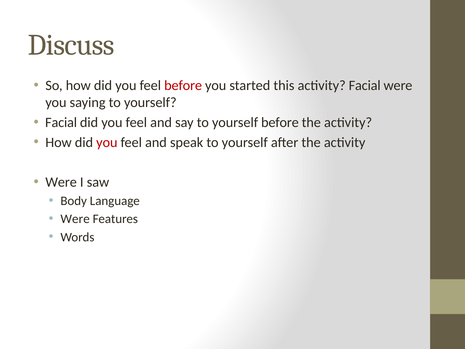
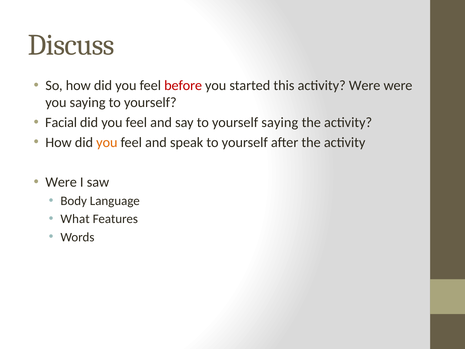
activity Facial: Facial -> Were
yourself before: before -> saying
you at (107, 142) colour: red -> orange
Were at (75, 219): Were -> What
